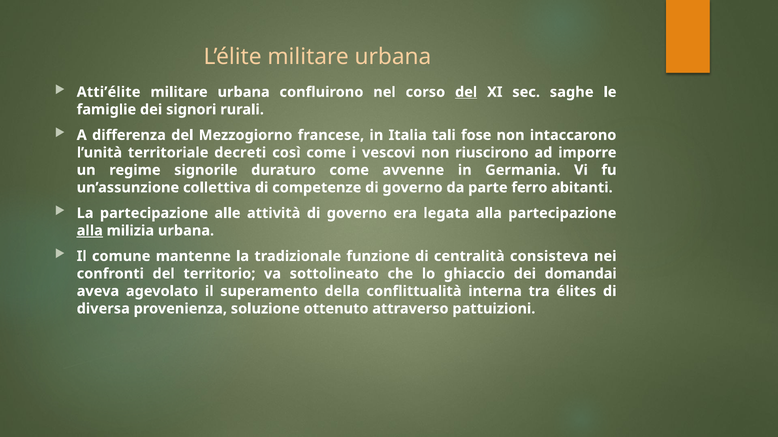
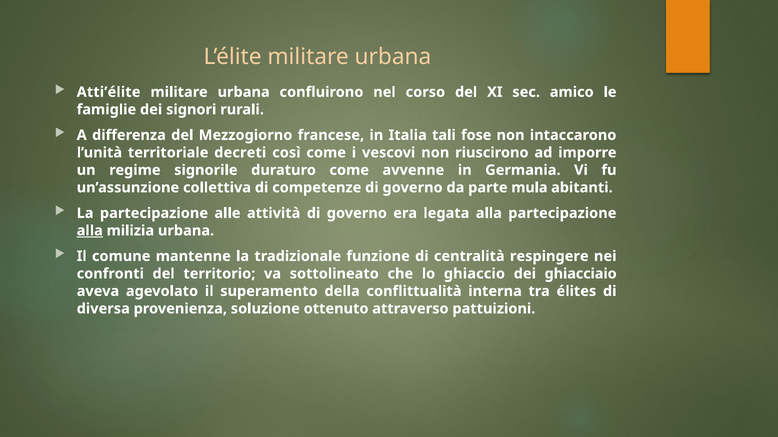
del at (466, 92) underline: present -> none
saghe: saghe -> amico
ferro: ferro -> mula
consisteva: consisteva -> respingere
domandai: domandai -> ghiacciaio
